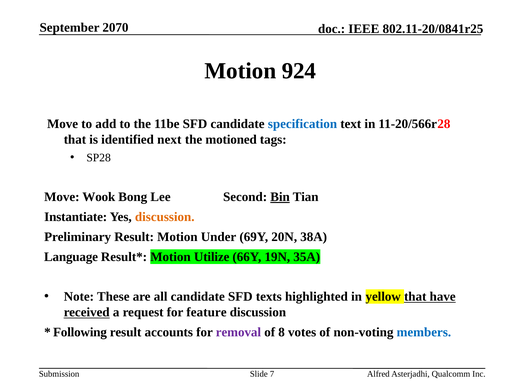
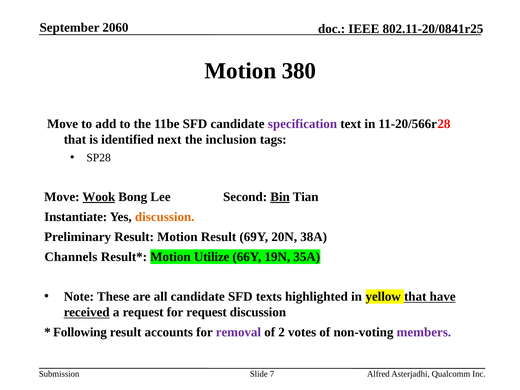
2070: 2070 -> 2060
924: 924 -> 380
specification colour: blue -> purple
motioned: motioned -> inclusion
Wook underline: none -> present
Motion Under: Under -> Result
Language: Language -> Channels
for feature: feature -> request
8: 8 -> 2
members colour: blue -> purple
